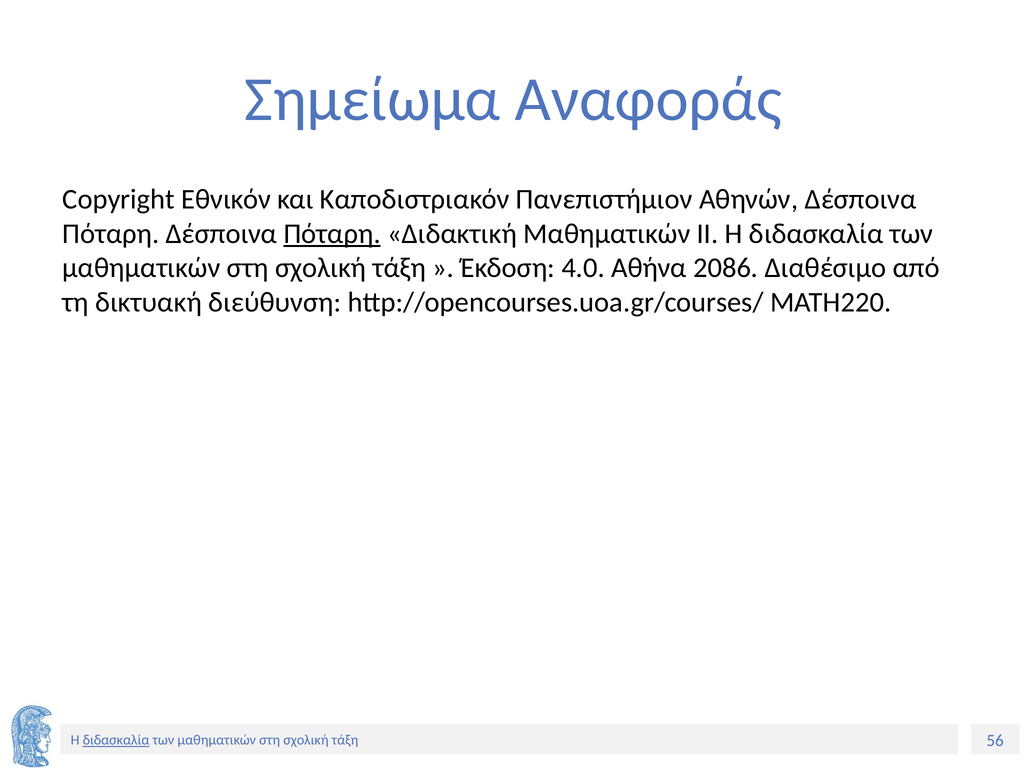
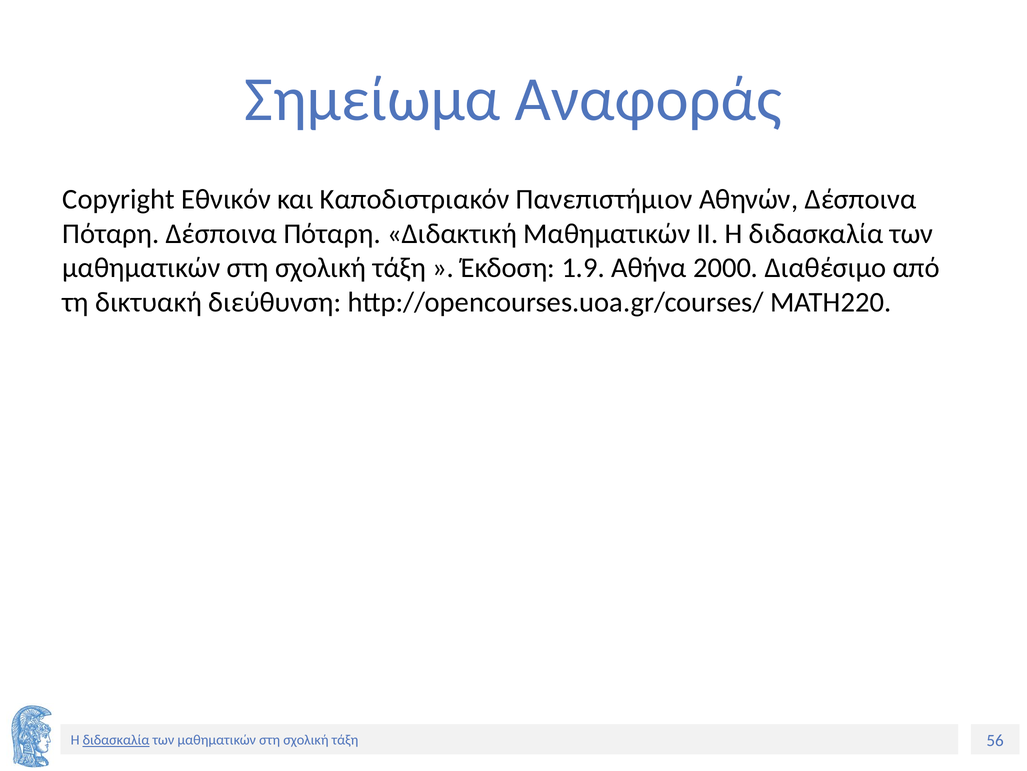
Πόταρη at (332, 233) underline: present -> none
4.0: 4.0 -> 1.9
2086: 2086 -> 2000
